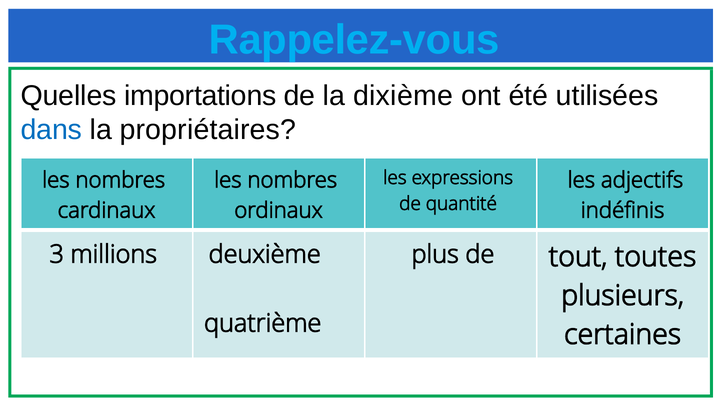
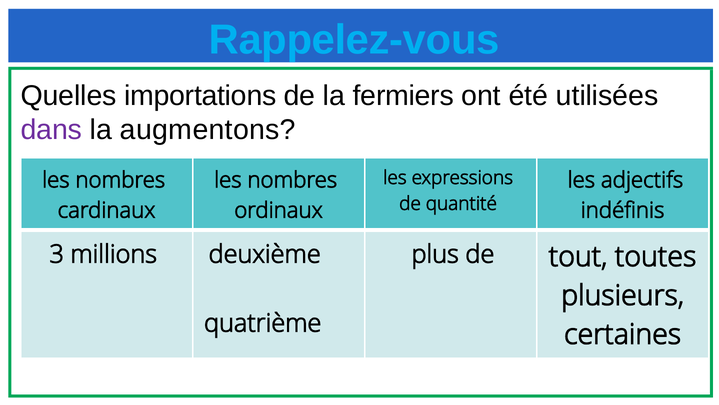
dixième: dixième -> fermiers
dans colour: blue -> purple
propriétaires: propriétaires -> augmentons
